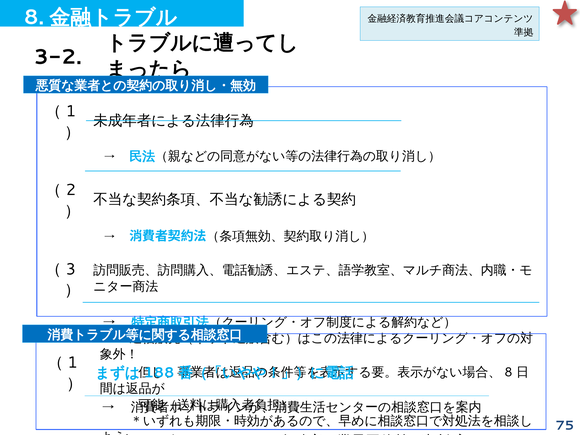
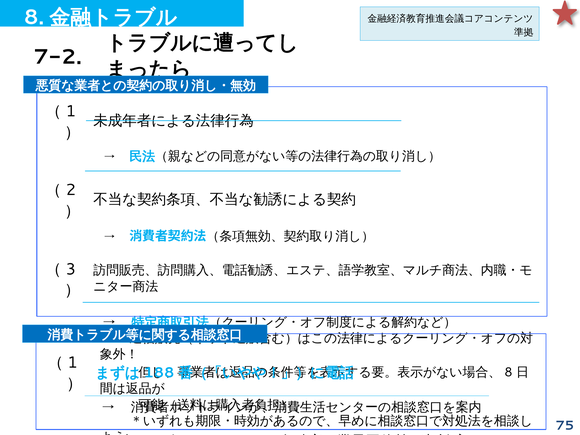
3-2: 3-2 -> 7-2
